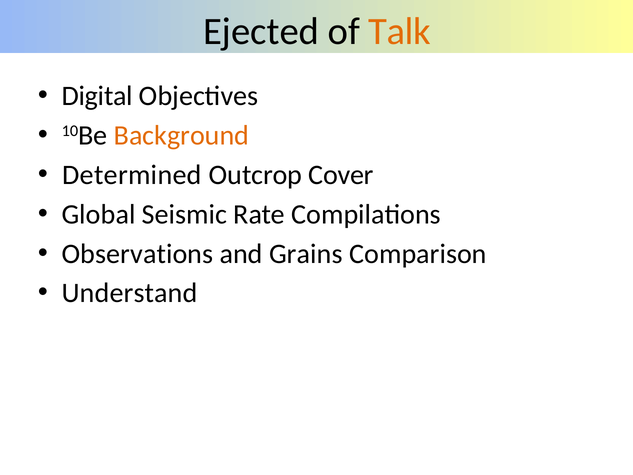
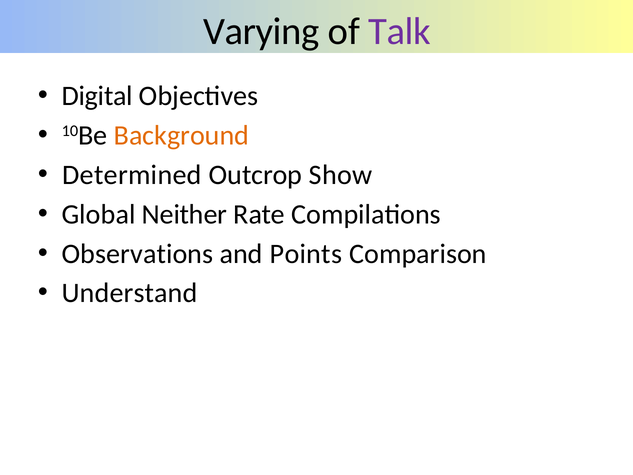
Ejected: Ejected -> Varying
Talk colour: orange -> purple
Cover: Cover -> Show
Seismic: Seismic -> Neither
Grains: Grains -> Points
